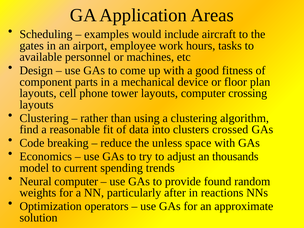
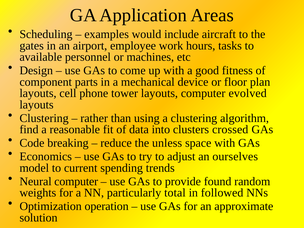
crossing: crossing -> evolved
thousands: thousands -> ourselves
after: after -> total
reactions: reactions -> followed
operators: operators -> operation
